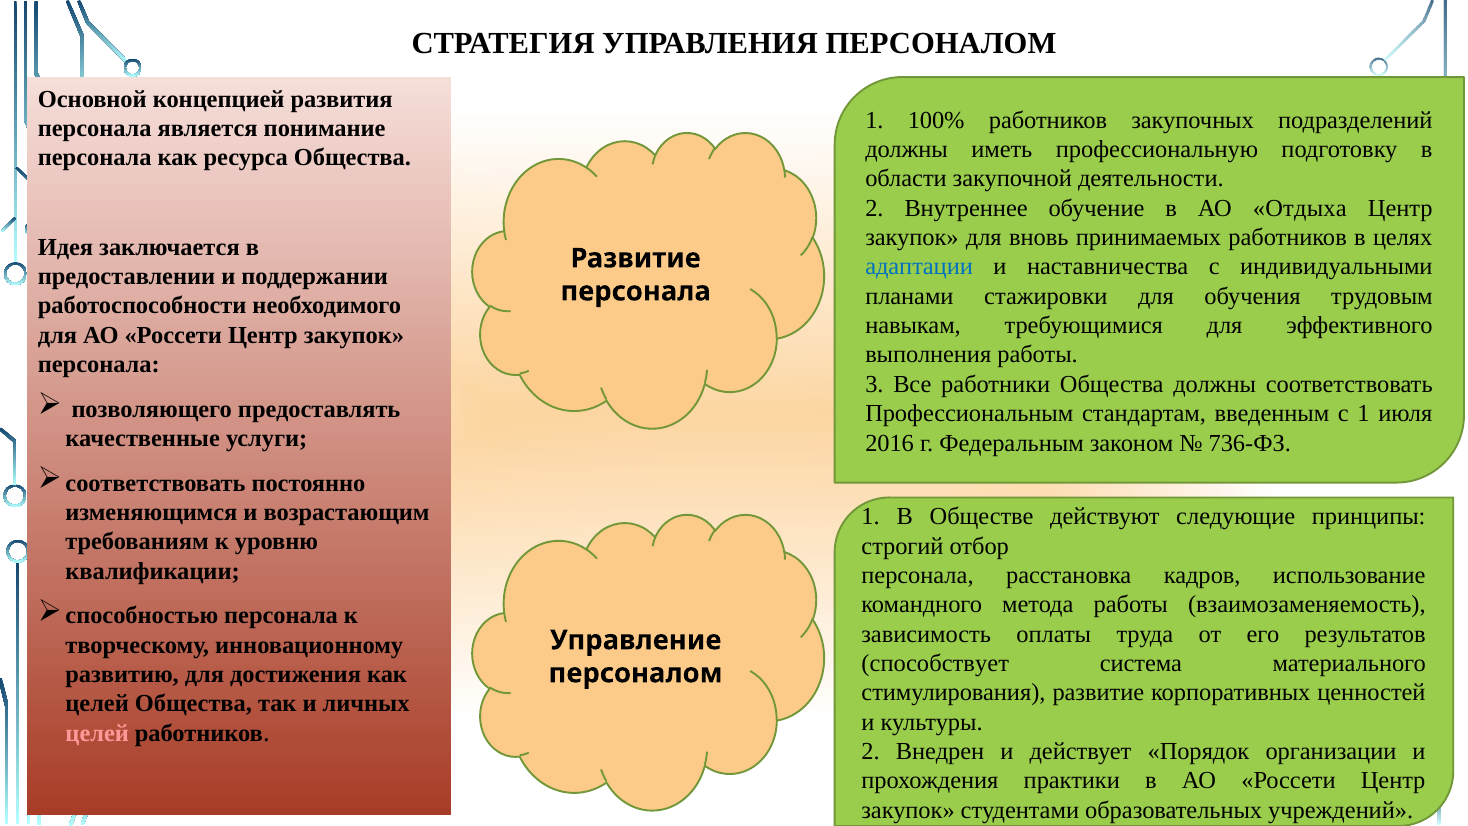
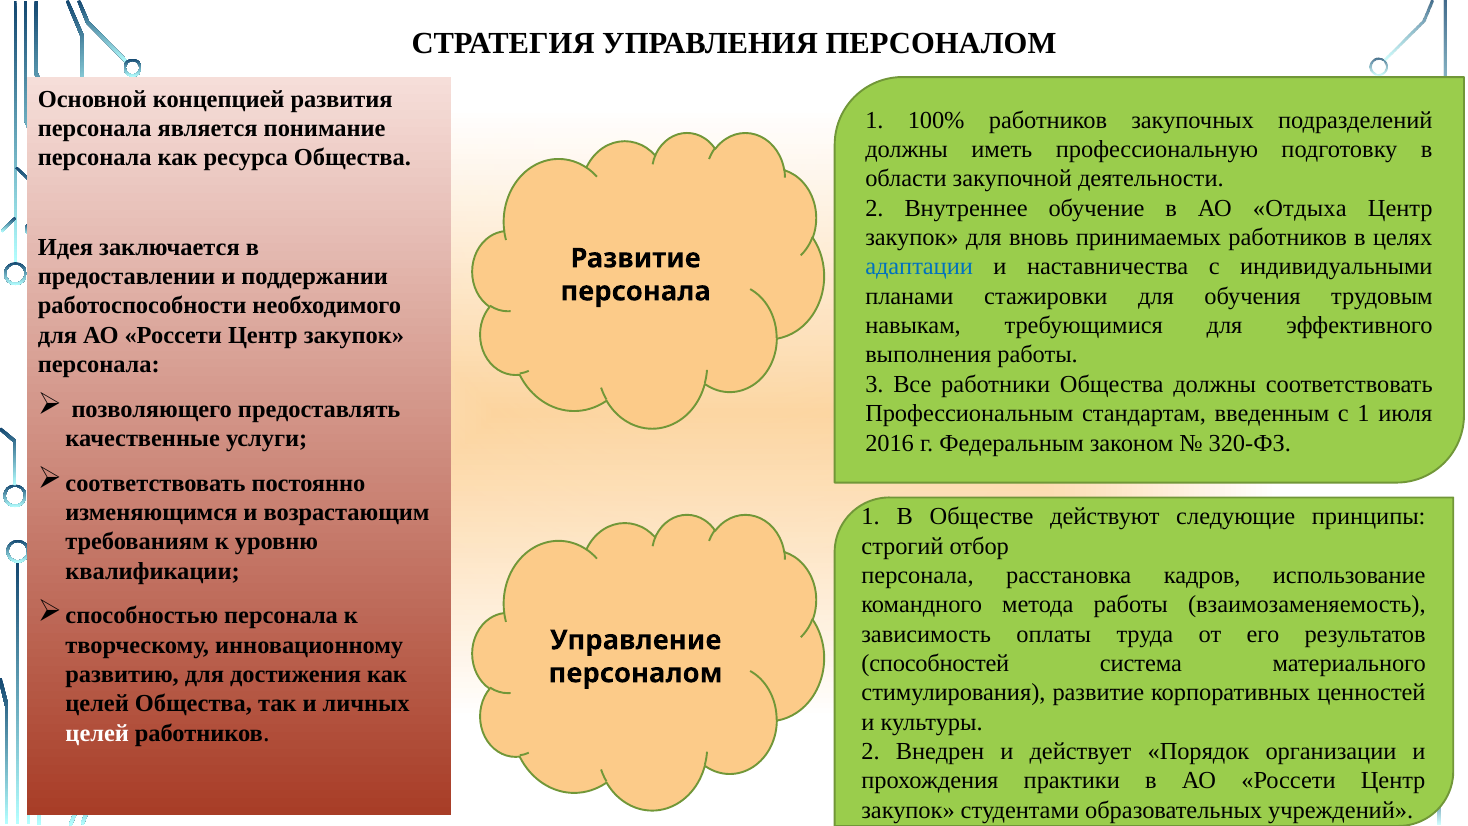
736-ФЗ: 736-ФЗ -> 320-ФЗ
способствует: способствует -> способностей
целей at (97, 733) colour: pink -> white
